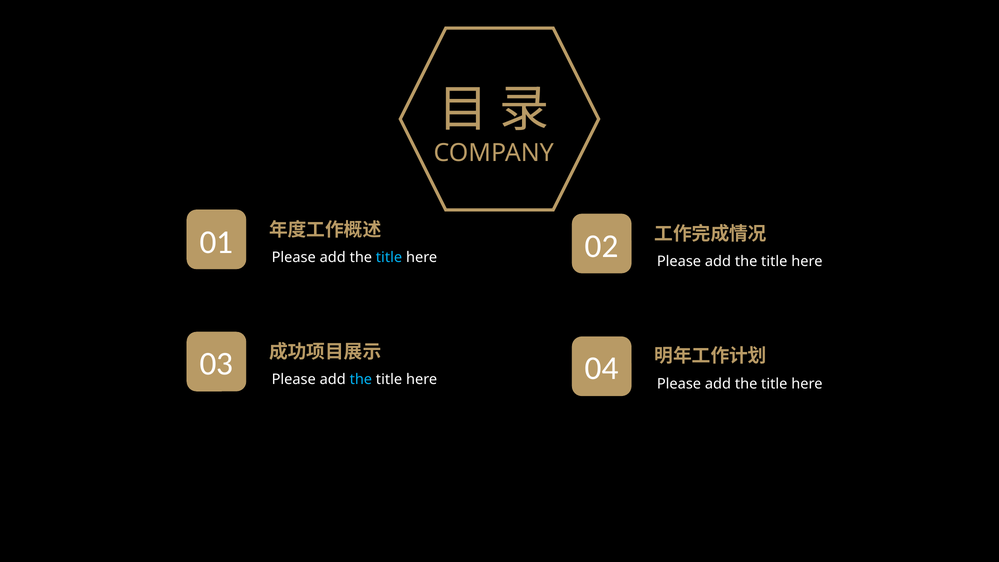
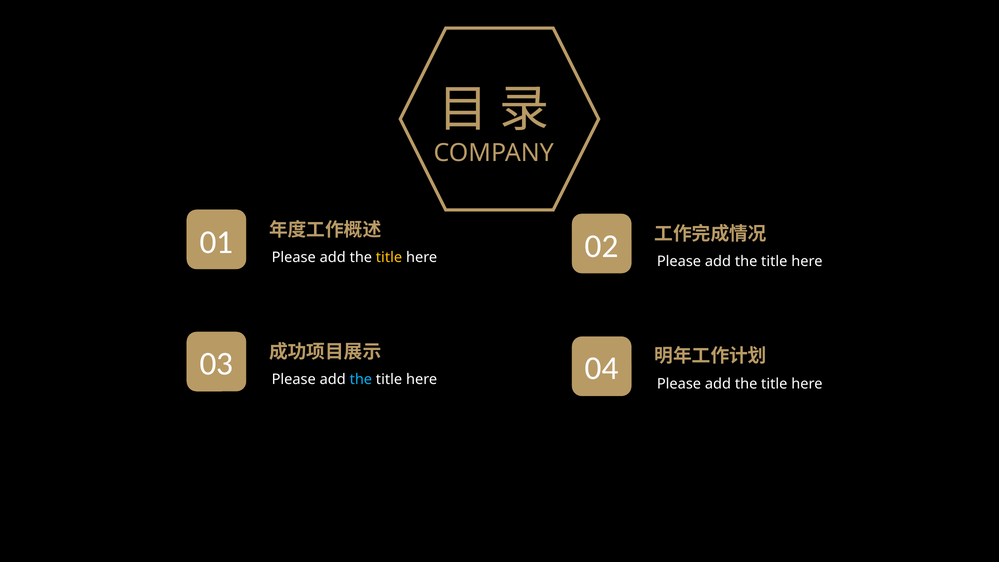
title at (389, 257) colour: light blue -> yellow
